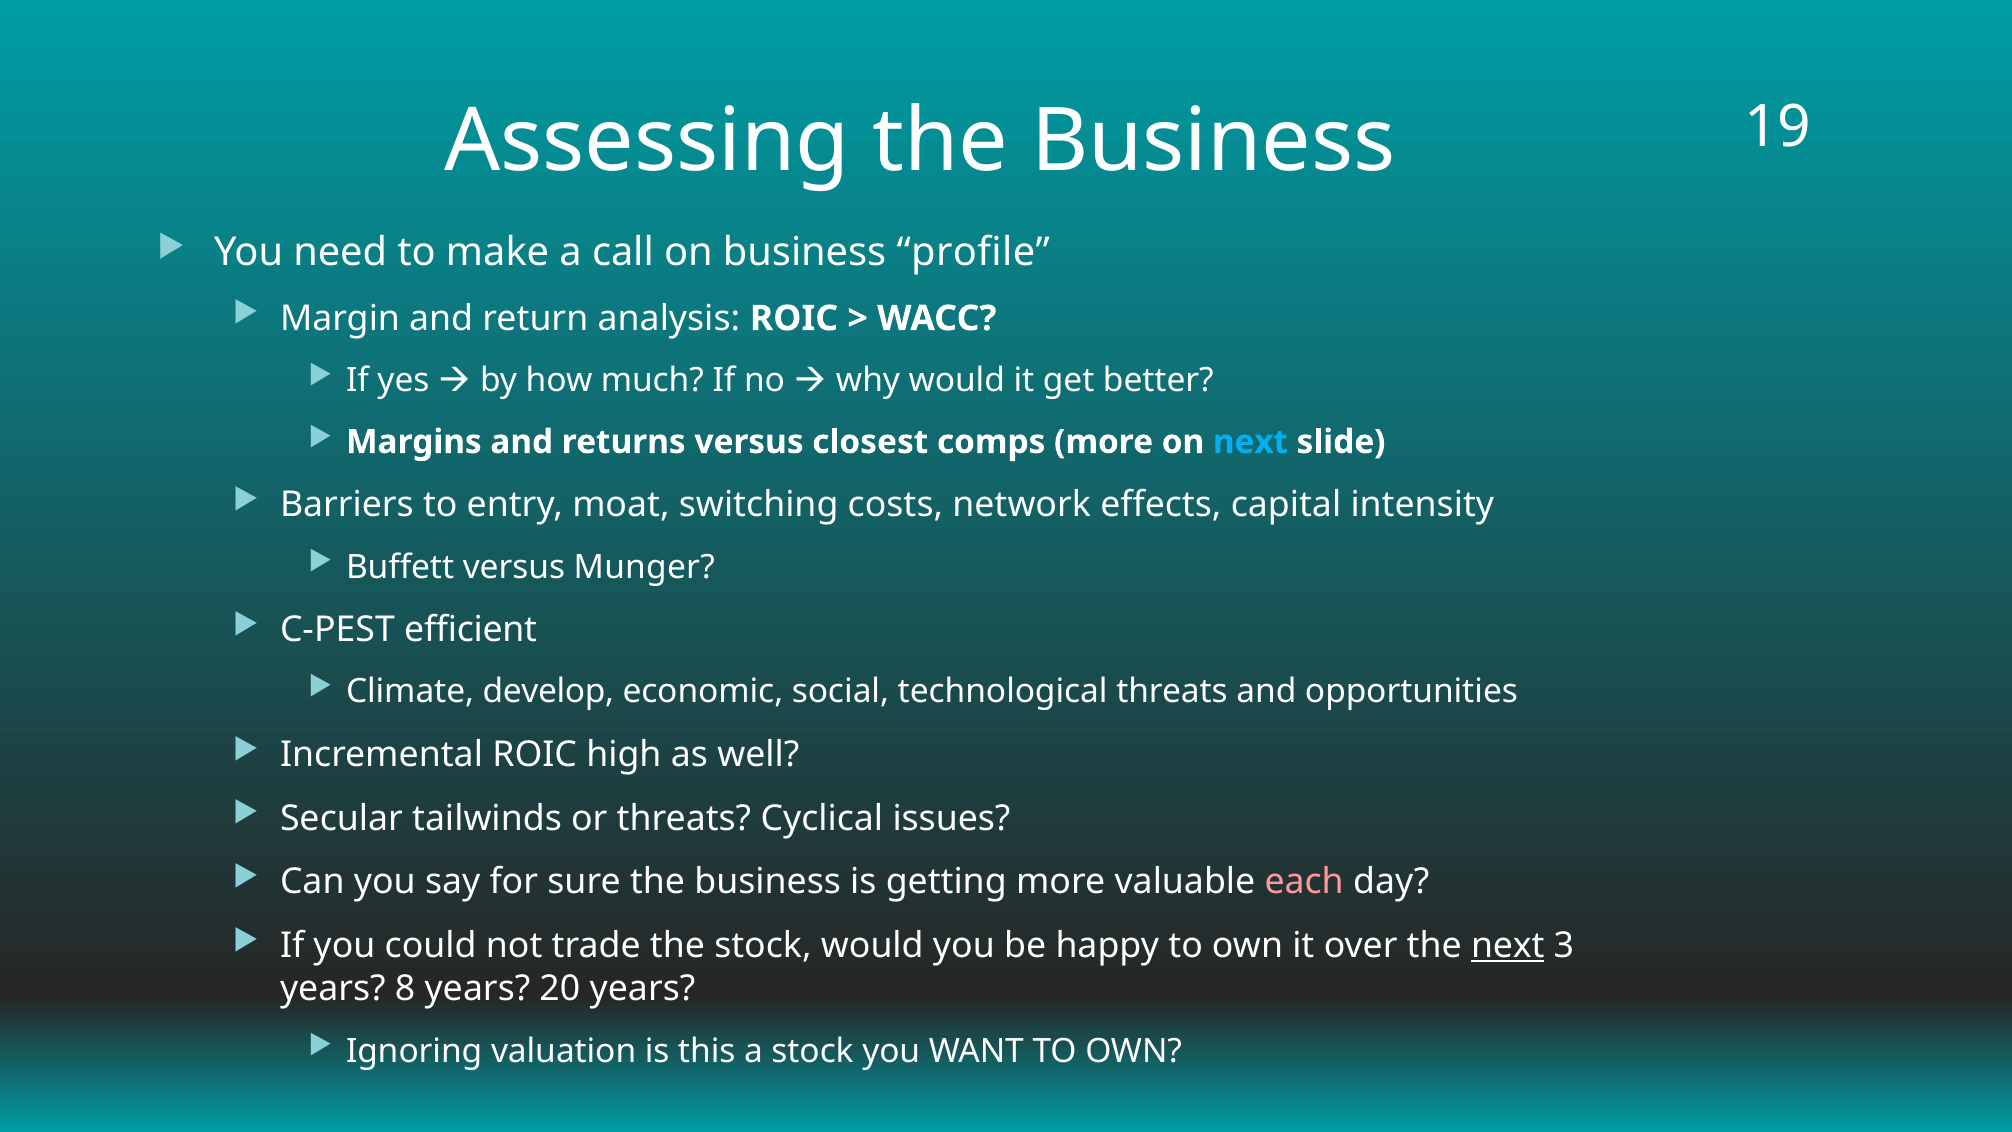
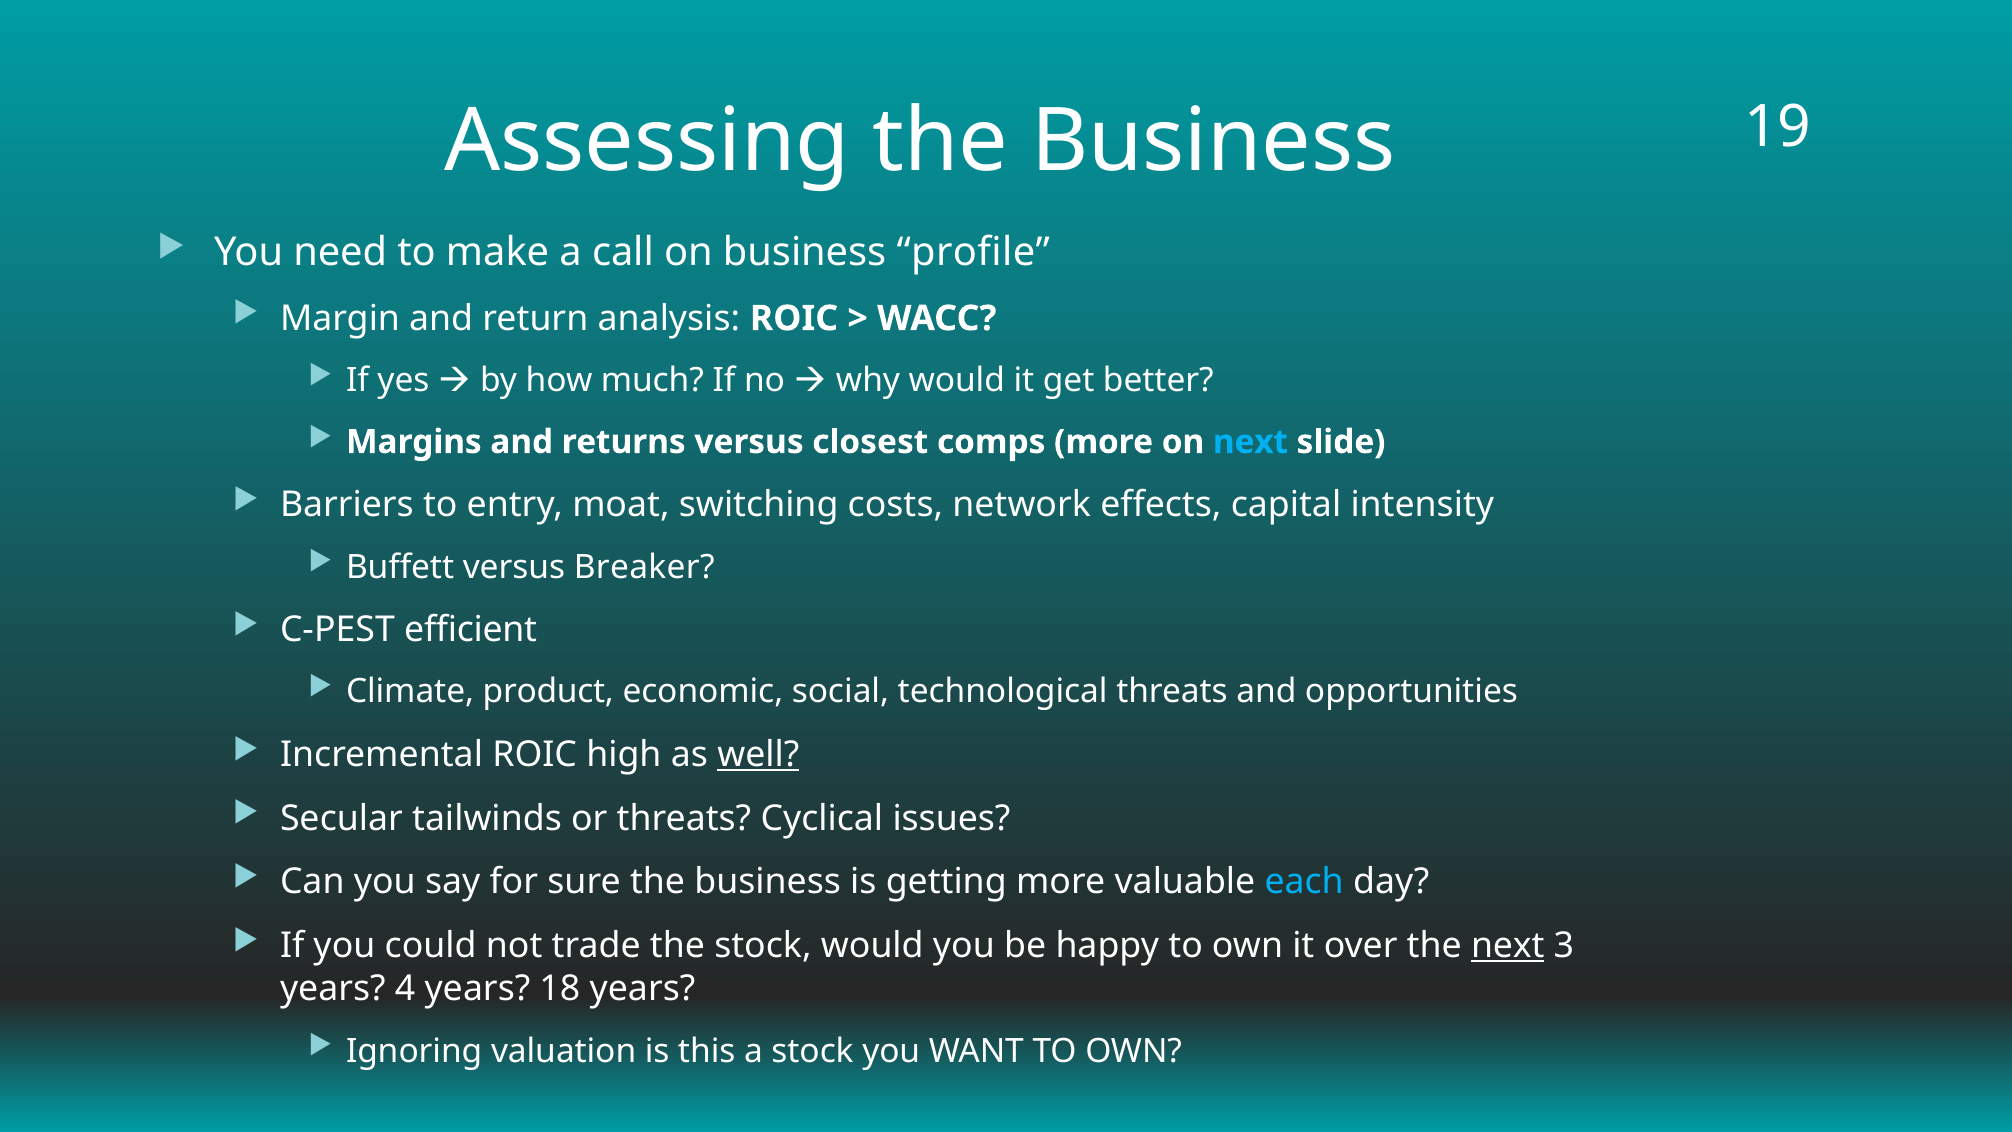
Munger: Munger -> Breaker
develop: develop -> product
well underline: none -> present
each colour: pink -> light blue
8: 8 -> 4
20: 20 -> 18
